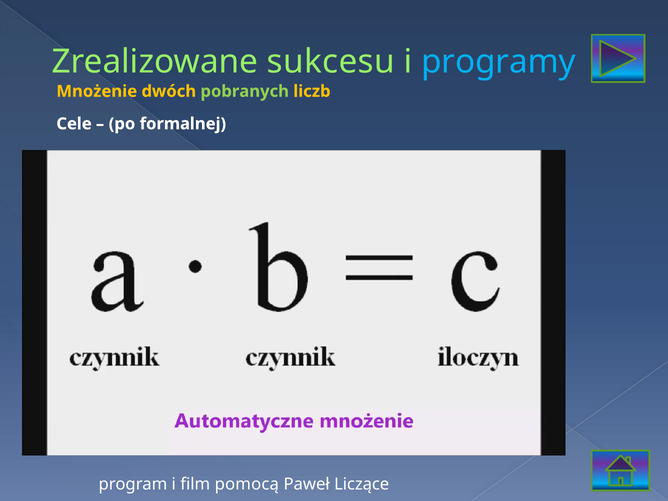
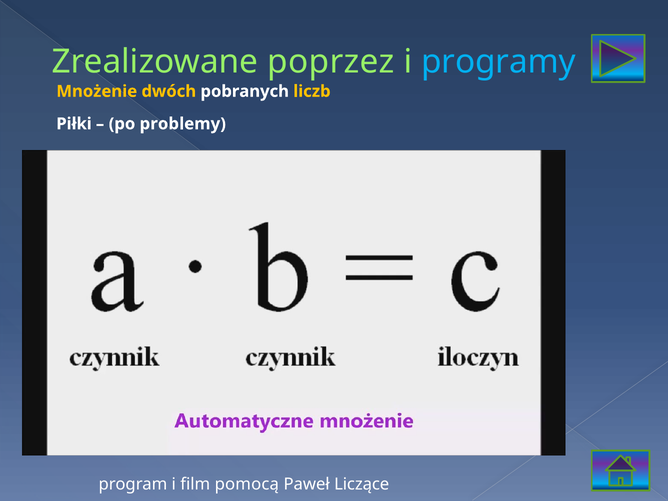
sukcesu: sukcesu -> poprzez
pobranych colour: light green -> white
Cele: Cele -> Piłki
formalnej: formalnej -> problemy
